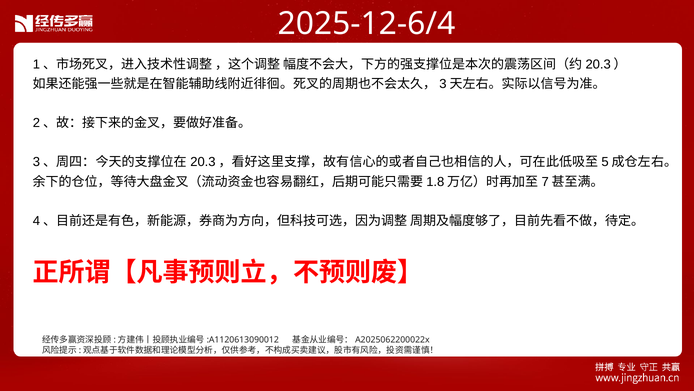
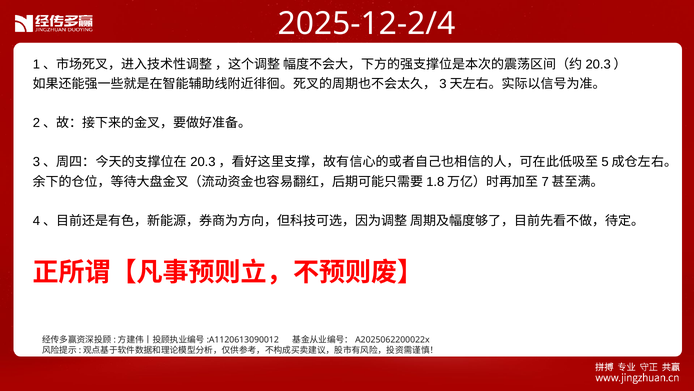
2025-12-6/4: 2025-12-6/4 -> 2025-12-2/4
